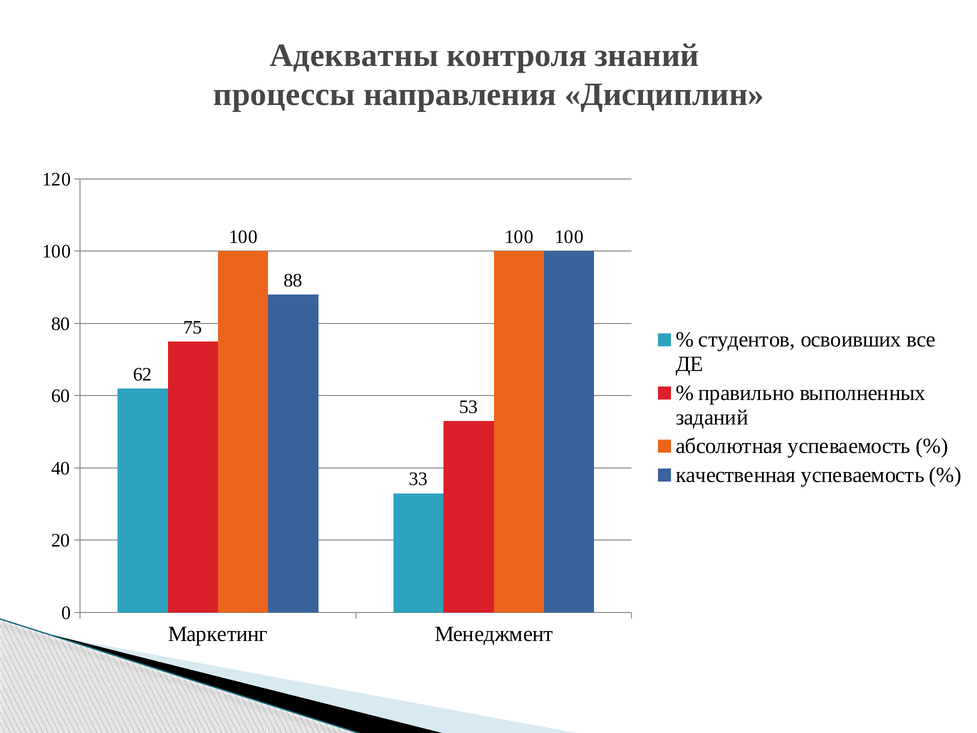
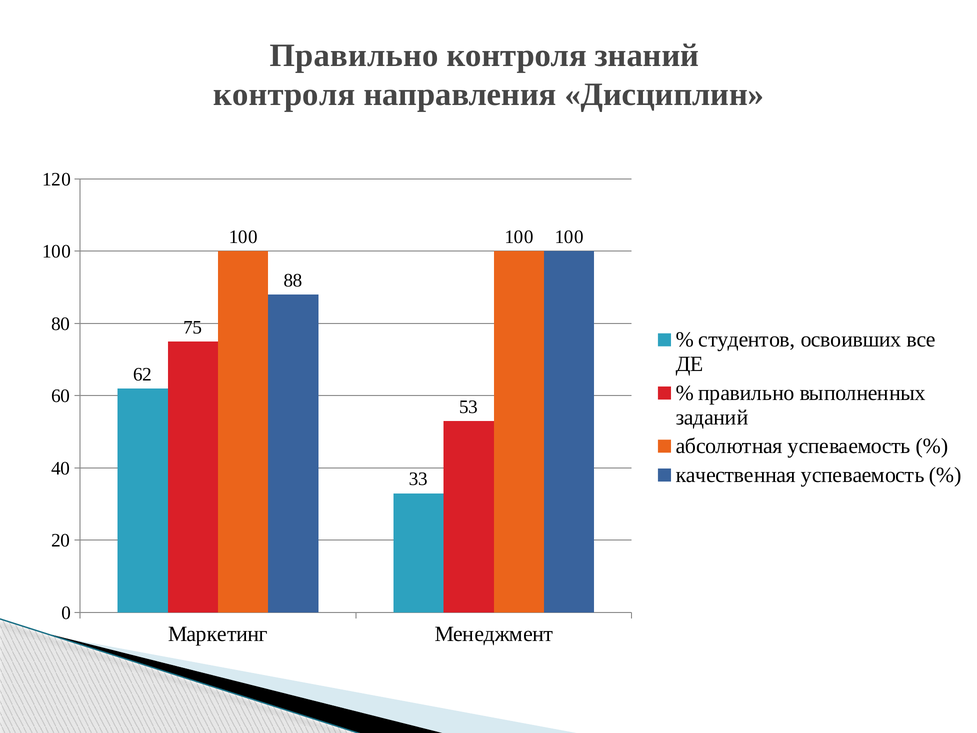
Адекватны at (354, 55): Адекватны -> Правильно
процессы at (284, 94): процессы -> контроля
